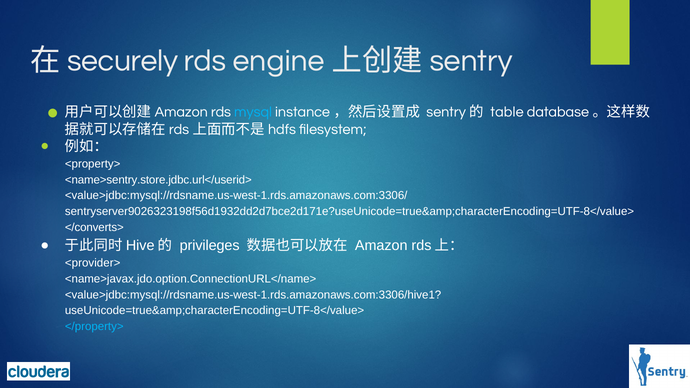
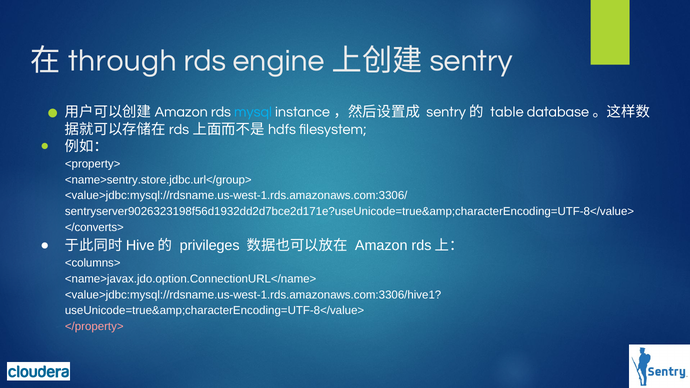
securely: securely -> through
<name>sentry.store.jdbc.url</userid>: <name>sentry.store.jdbc.url</userid> -> <name>sentry.store.jdbc.url</group>
<provider>: <provider> -> <columns>
</property> colour: light blue -> pink
